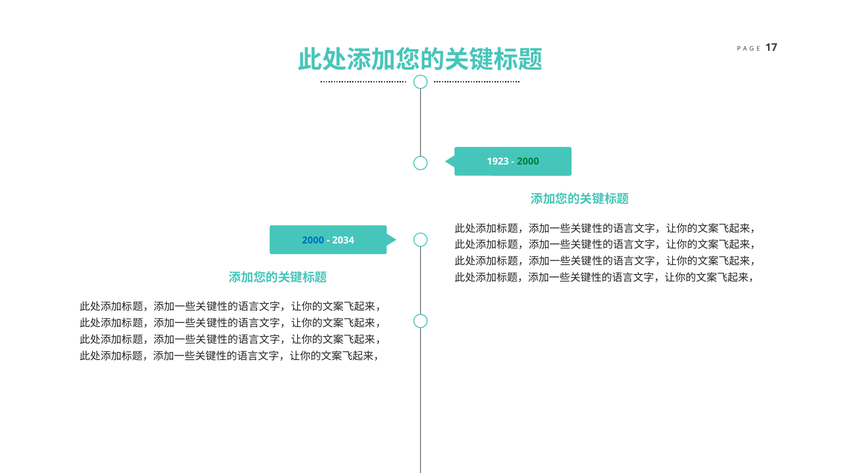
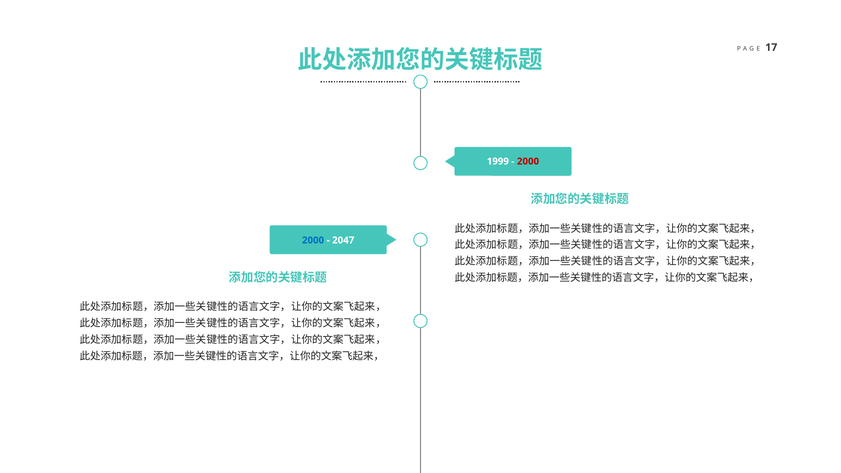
1923: 1923 -> 1999
2000 at (528, 161) colour: green -> red
2034: 2034 -> 2047
